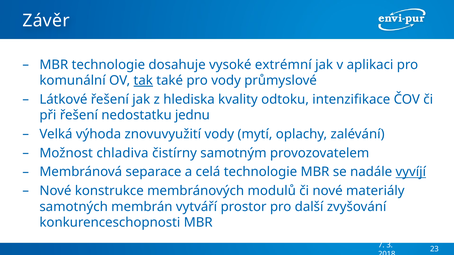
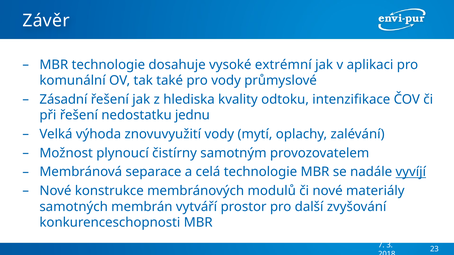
tak underline: present -> none
Látkové: Látkové -> Zásadní
chladiva: chladiva -> plynoucí
